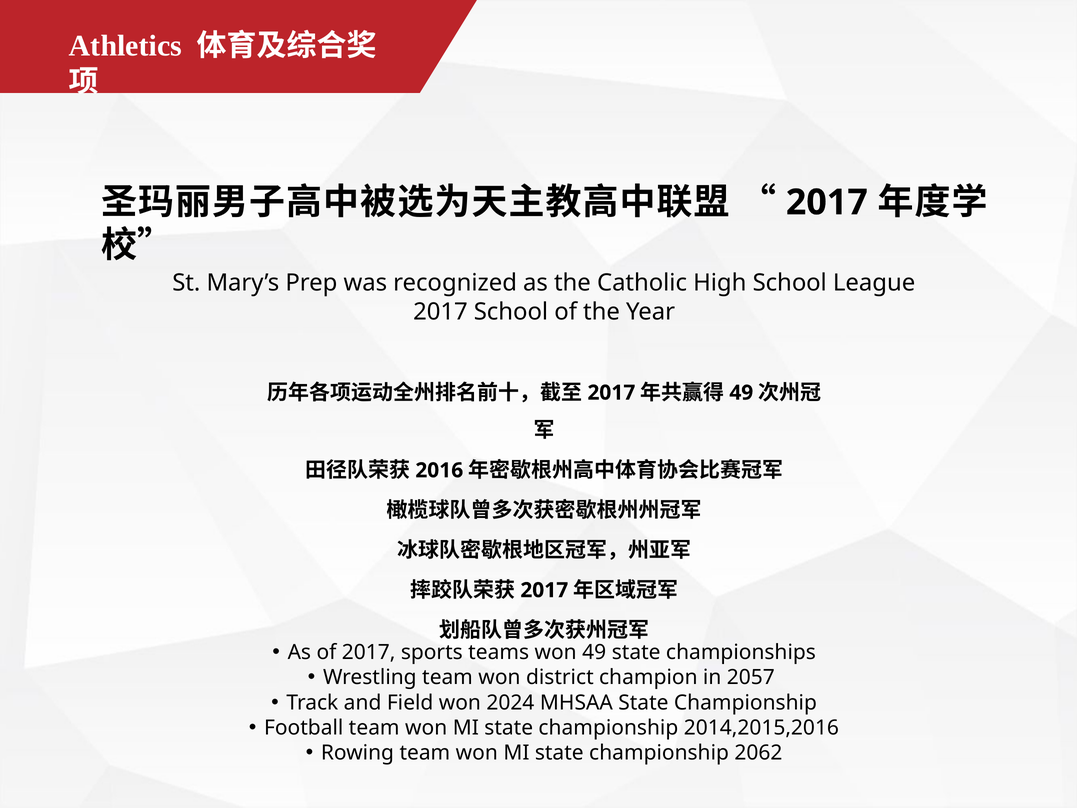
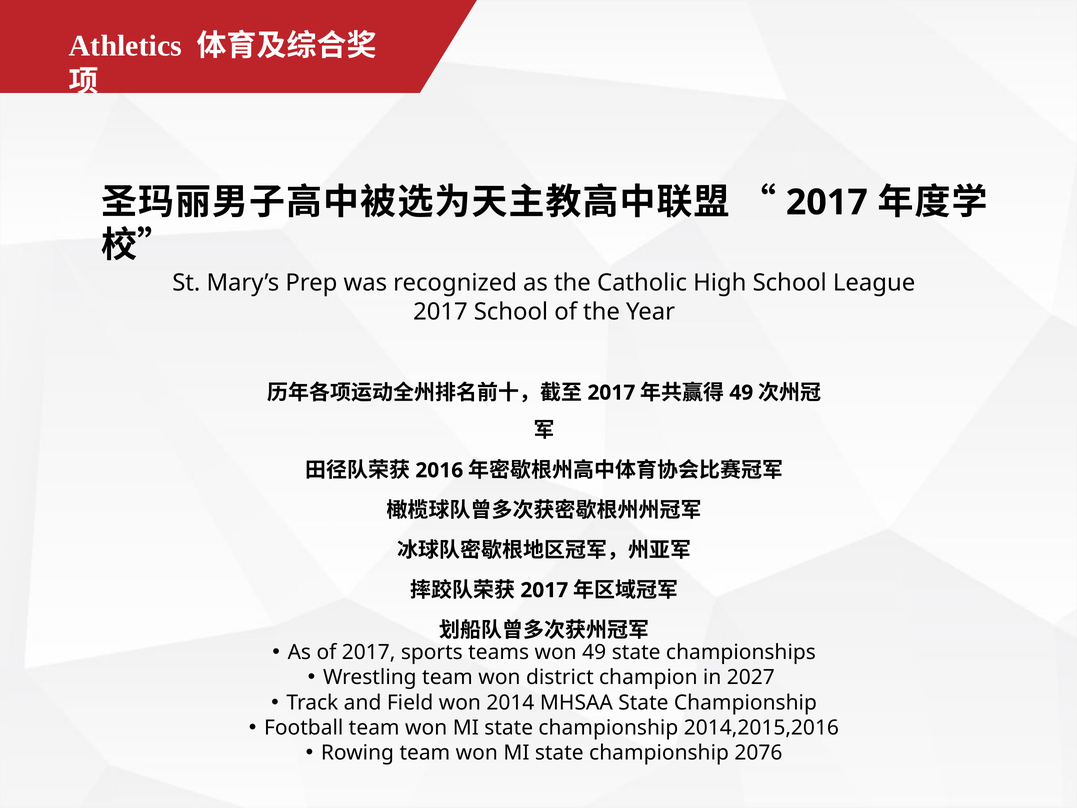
2057: 2057 -> 2027
2024: 2024 -> 2014
2062: 2062 -> 2076
